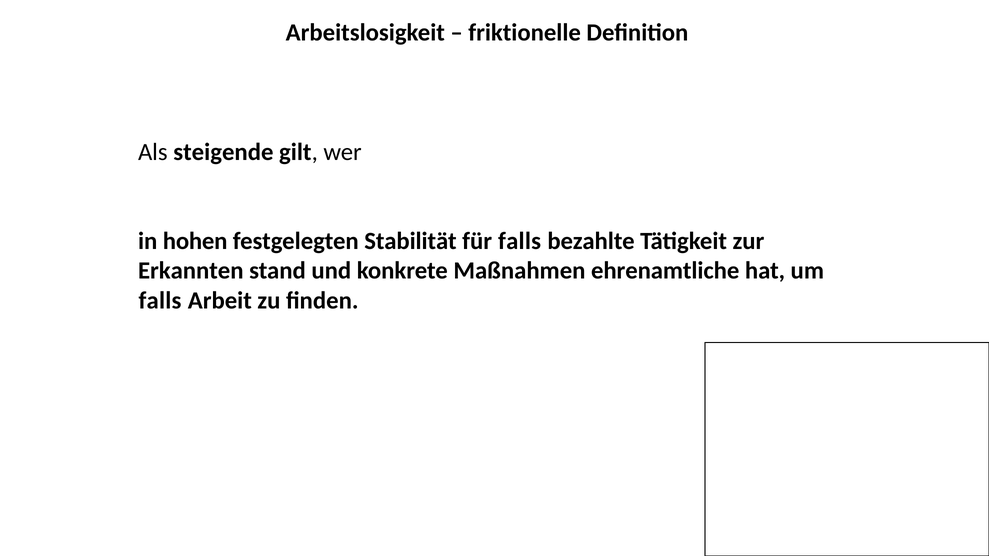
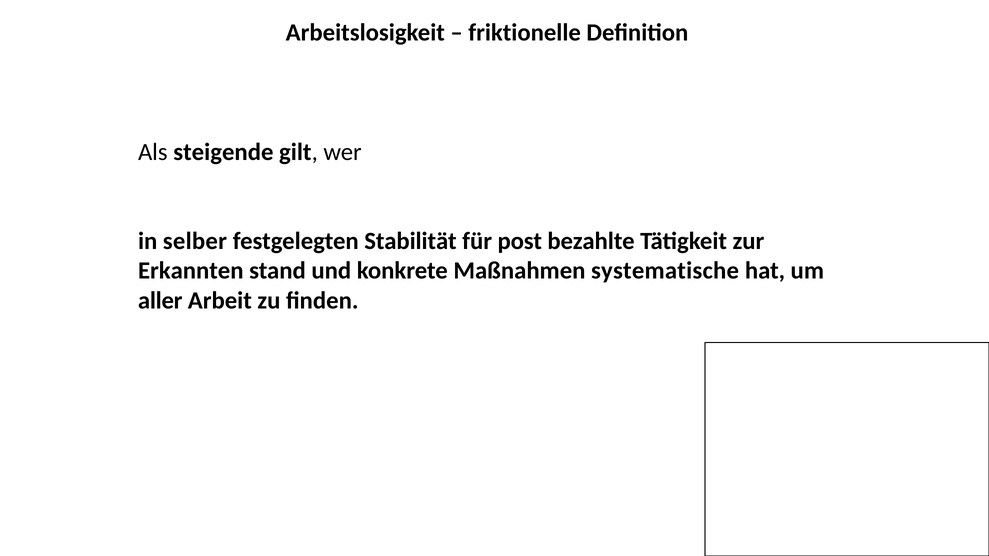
hohen: hohen -> selber
für falls: falls -> post
ehrenamtliche: ehrenamtliche -> systematische
falls at (160, 301): falls -> aller
